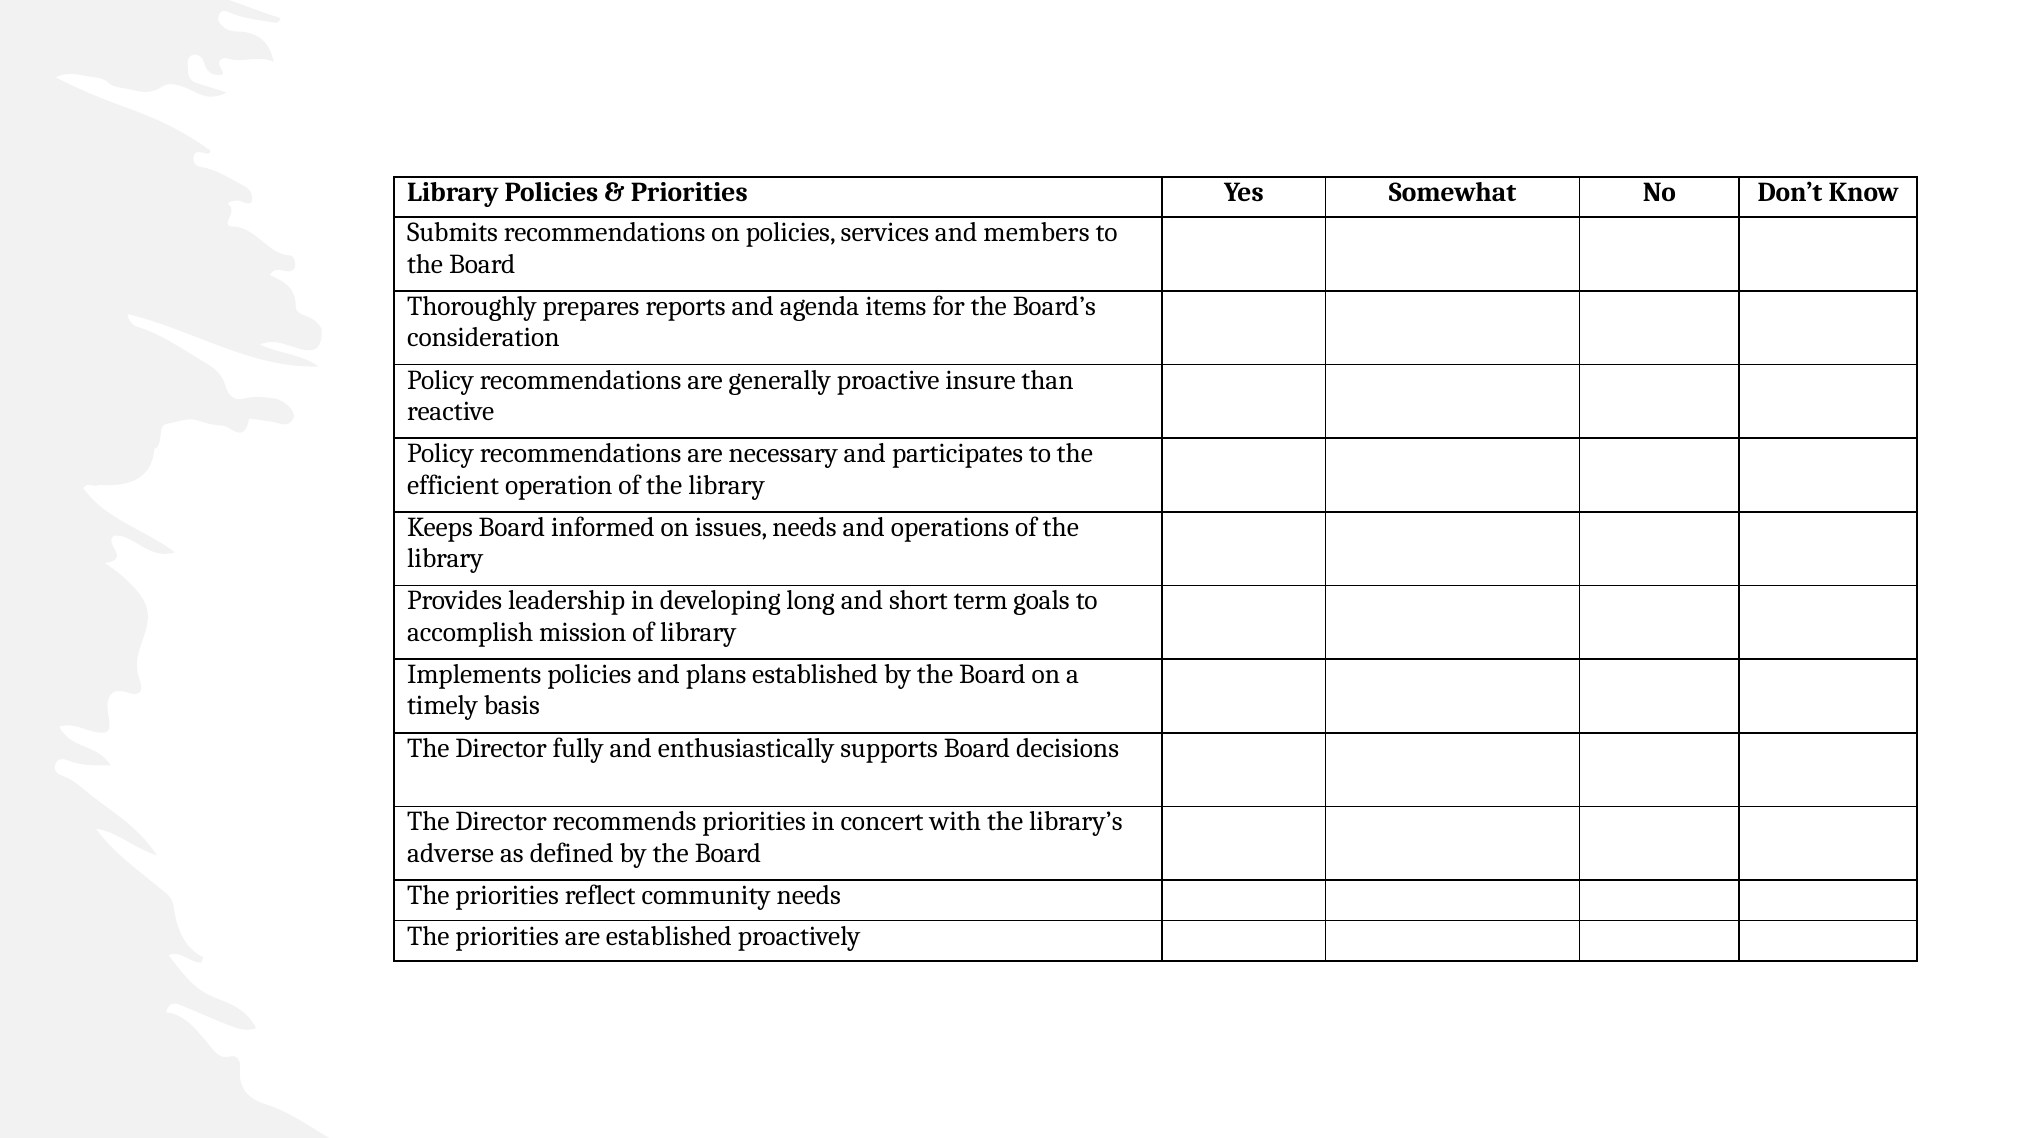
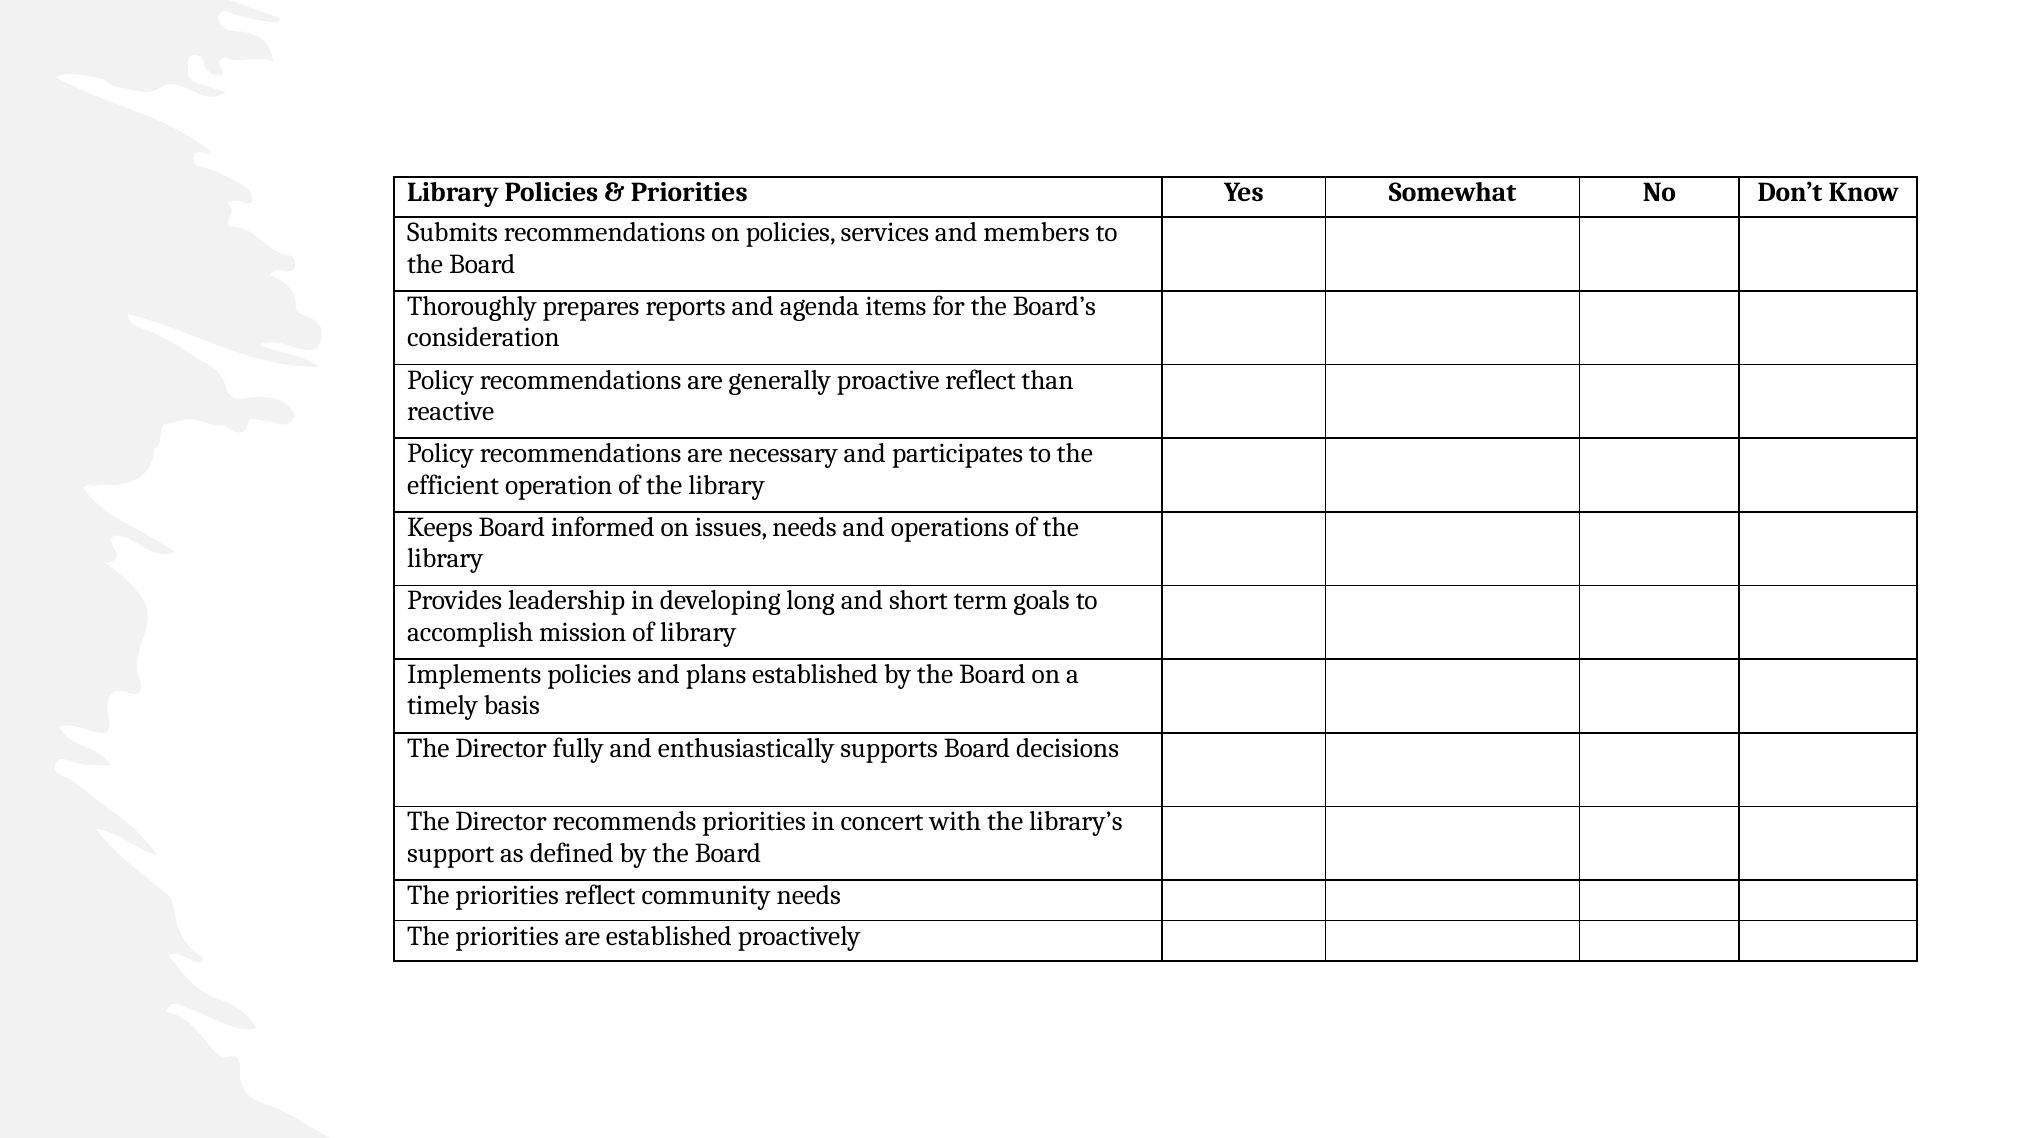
proactive insure: insure -> reflect
adverse: adverse -> support
